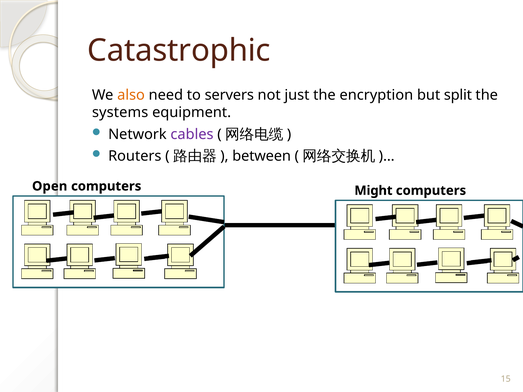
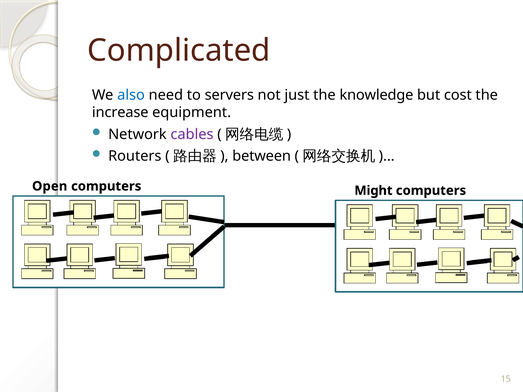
Catastrophic: Catastrophic -> Complicated
also colour: orange -> blue
encryption: encryption -> knowledge
split: split -> cost
systems: systems -> increase
